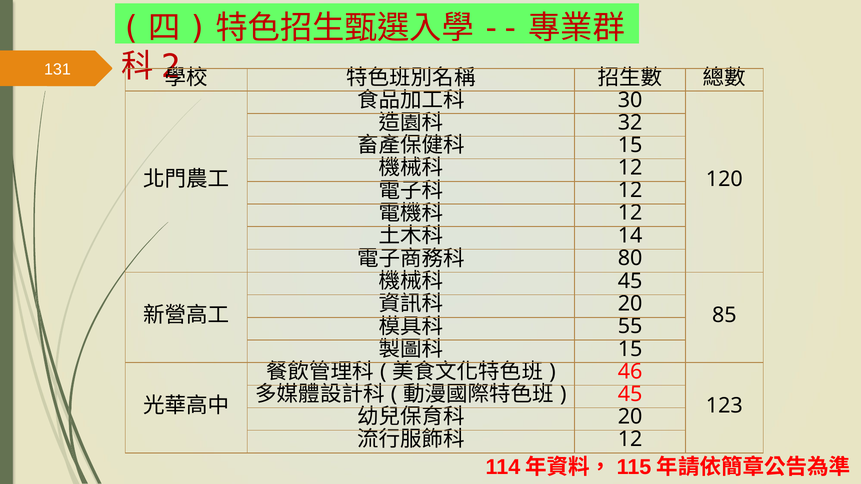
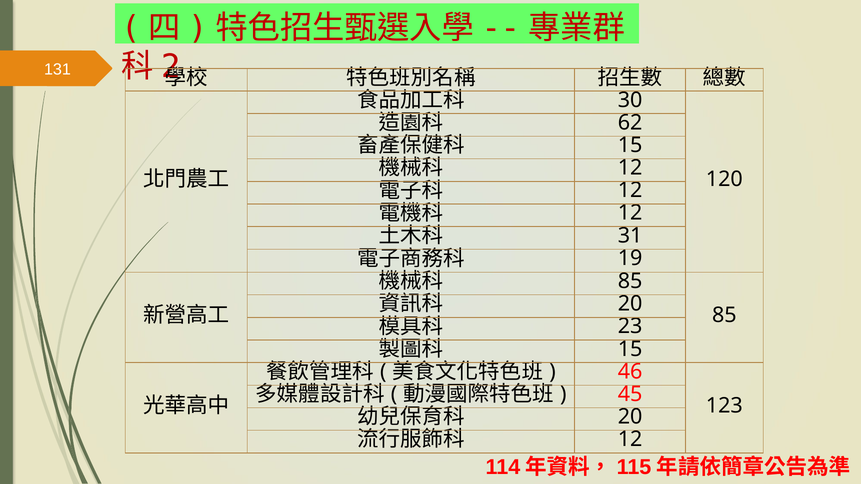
32: 32 -> 62
14: 14 -> 31
80: 80 -> 19
45 at (630, 281): 45 -> 85
55: 55 -> 23
